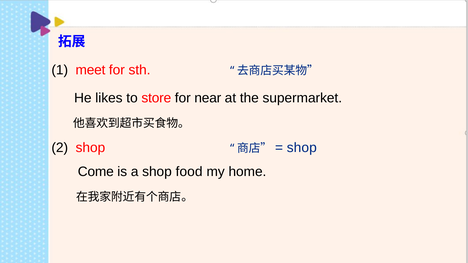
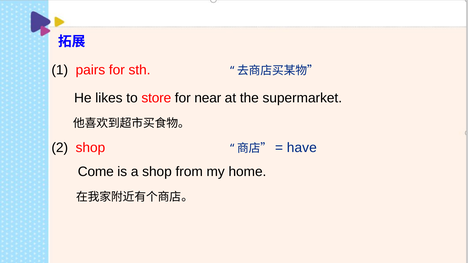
meet: meet -> pairs
shop at (302, 148): shop -> have
food: food -> from
